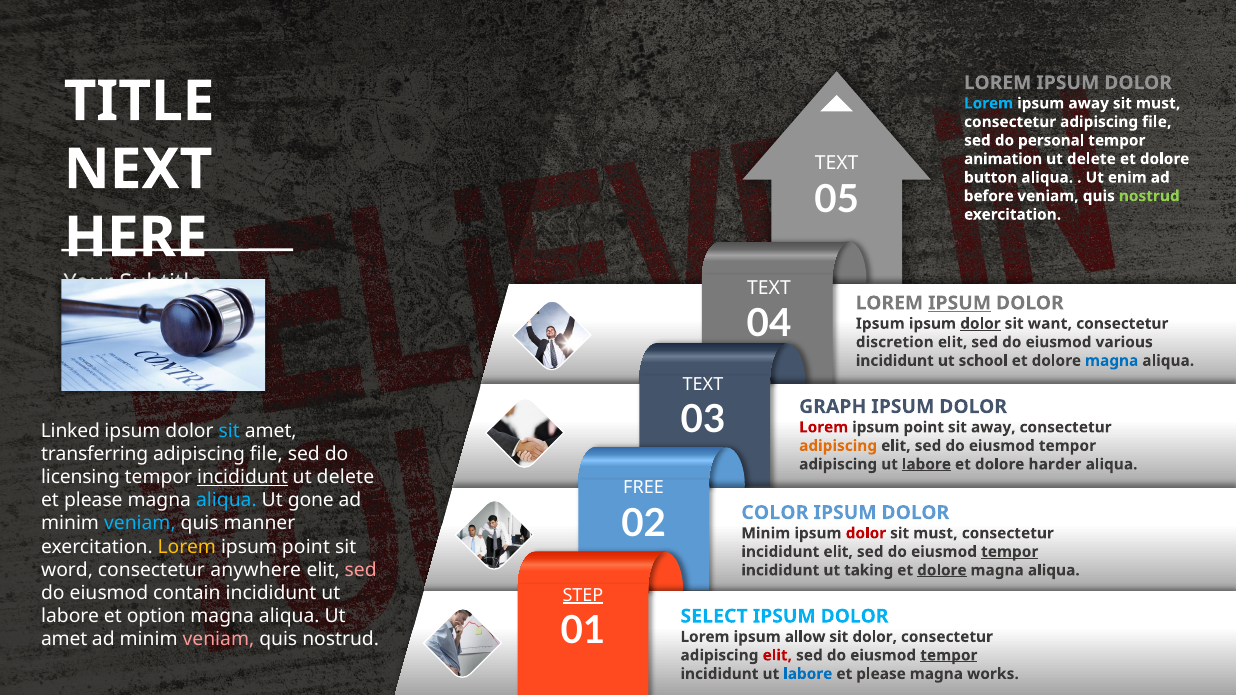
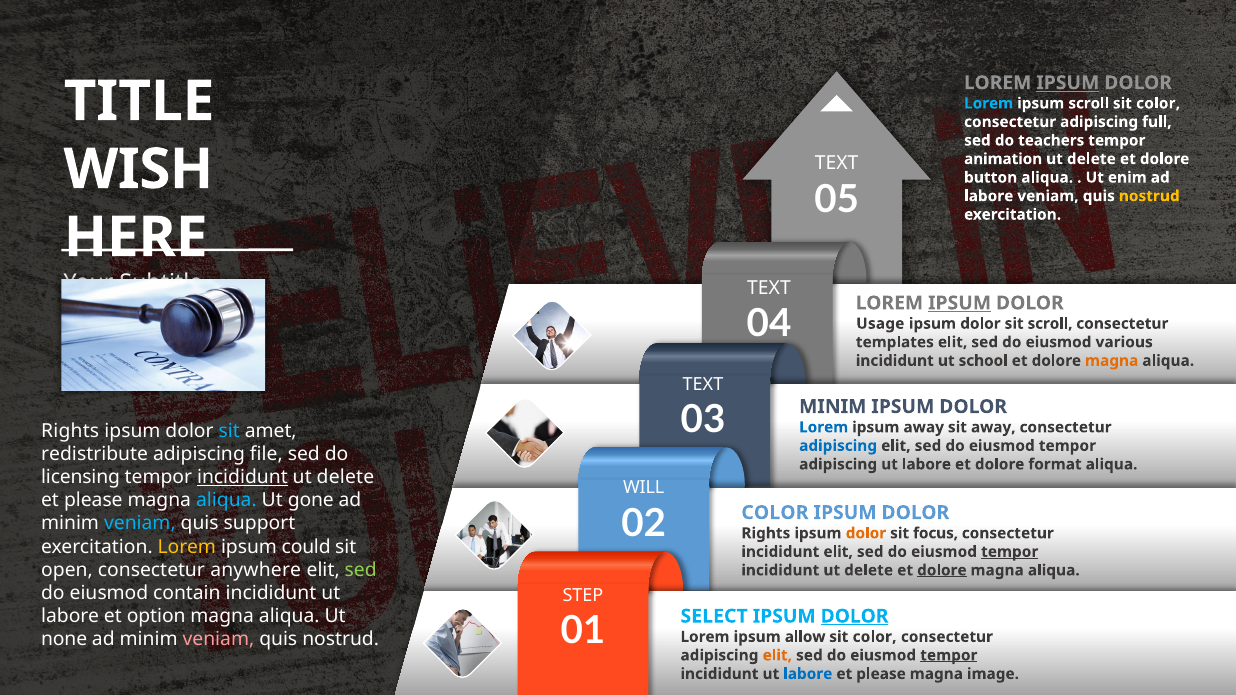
IPSUM at (1068, 83) underline: none -> present
ipsum away: away -> scroll
must at (1158, 103): must -> color
consectetur adipiscing file: file -> full
personal: personal -> teachers
NEXT: NEXT -> WISH
before at (989, 196): before -> labore
nostrud at (1149, 196) colour: light green -> yellow
Ipsum at (880, 324): Ipsum -> Usage
dolor at (980, 324) underline: present -> none
sit want: want -> scroll
discretion: discretion -> templates
magna at (1112, 361) colour: blue -> orange
03 GRAPH: GRAPH -> MINIM
Lorem at (824, 427) colour: red -> blue
point at (924, 427): point -> away
Linked at (70, 431): Linked -> Rights
adipiscing at (838, 446) colour: orange -> blue
transferring: transferring -> redistribute
labore at (926, 464) underline: present -> none
harder: harder -> format
FREE: FREE -> WILL
manner: manner -> support
Minim at (766, 533): Minim -> Rights
dolor at (866, 533) colour: red -> orange
must at (935, 533): must -> focus
point at (306, 547): point -> could
word: word -> open
sed at (361, 570) colour: pink -> light green
taking at (869, 570): taking -> delete
STEP underline: present -> none
DOLOR at (855, 616) underline: none -> present
amet at (64, 640): amet -> none
dolor at (875, 637): dolor -> color
elit at (777, 656) colour: red -> orange
works: works -> image
